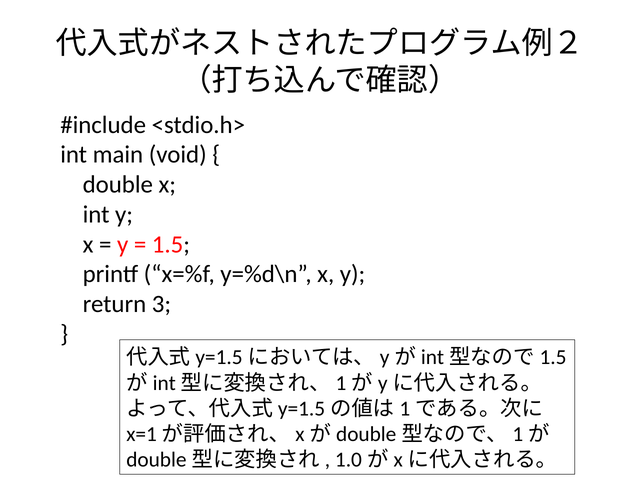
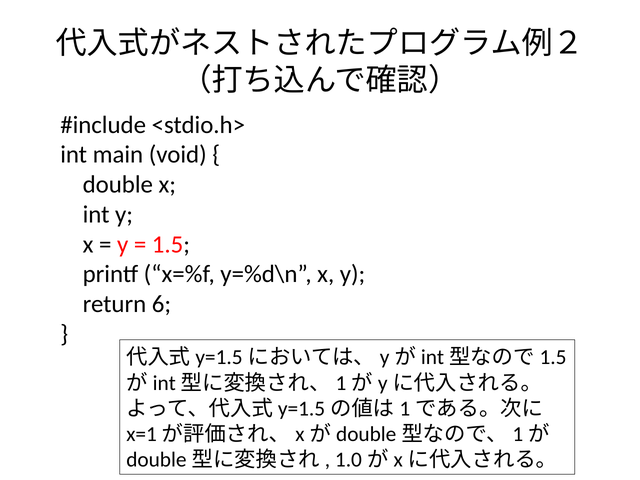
3: 3 -> 6
